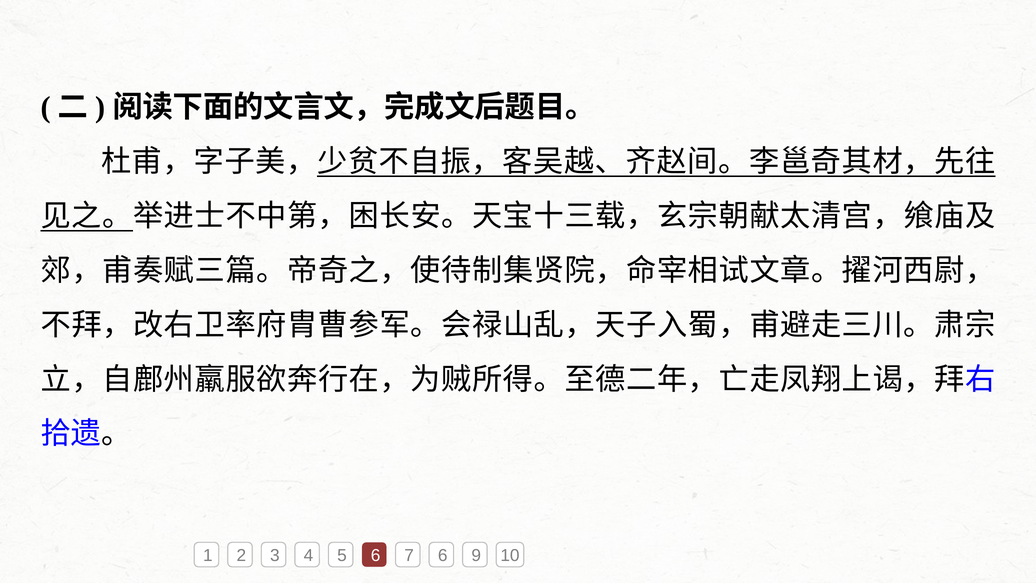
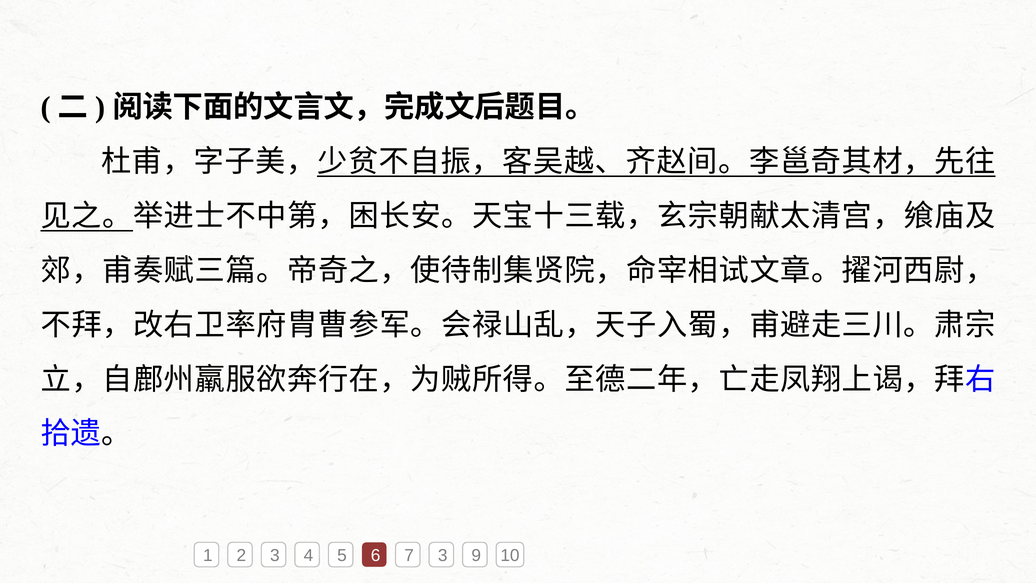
7 6: 6 -> 3
